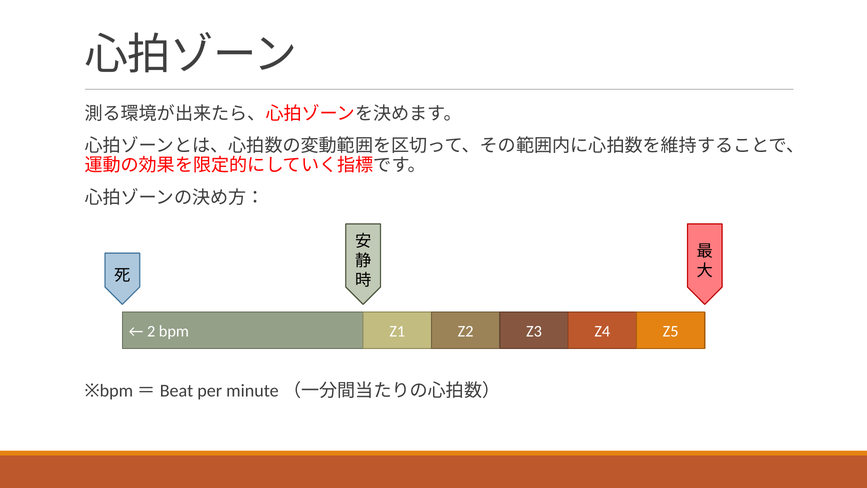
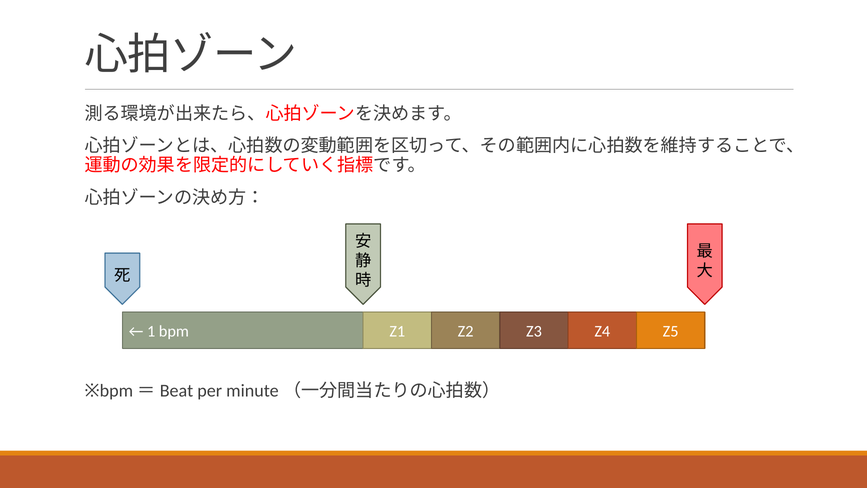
2: 2 -> 1
